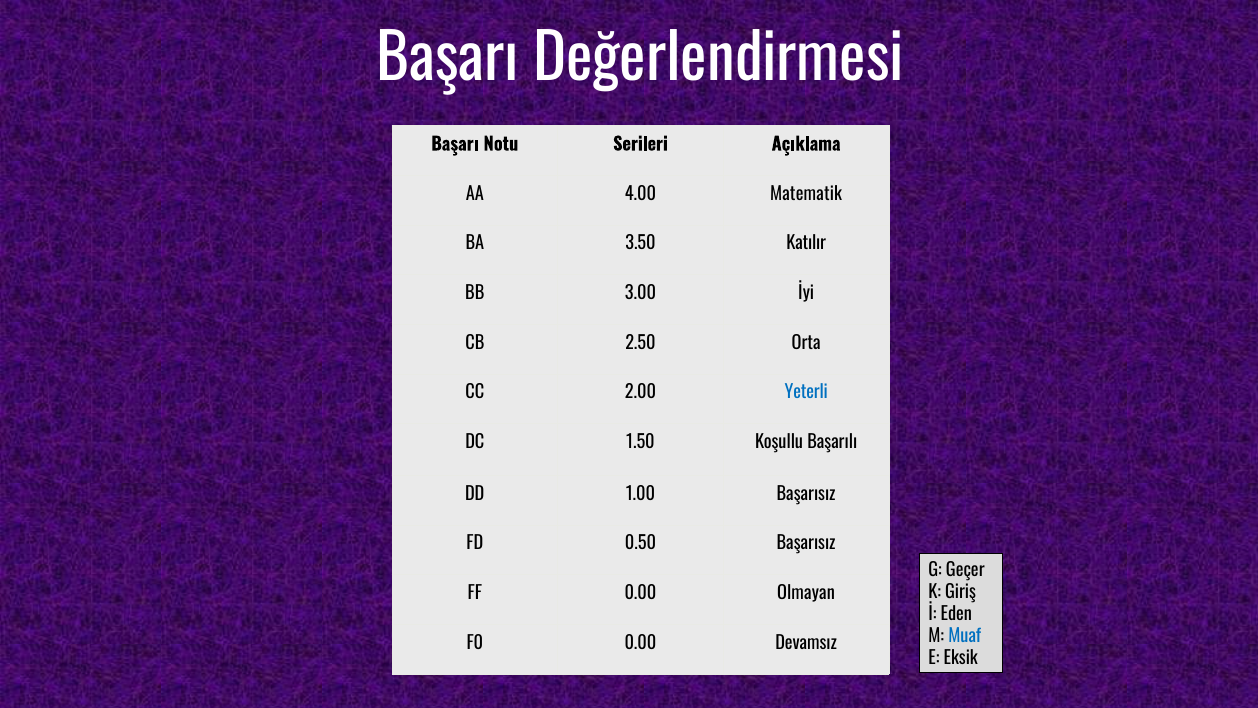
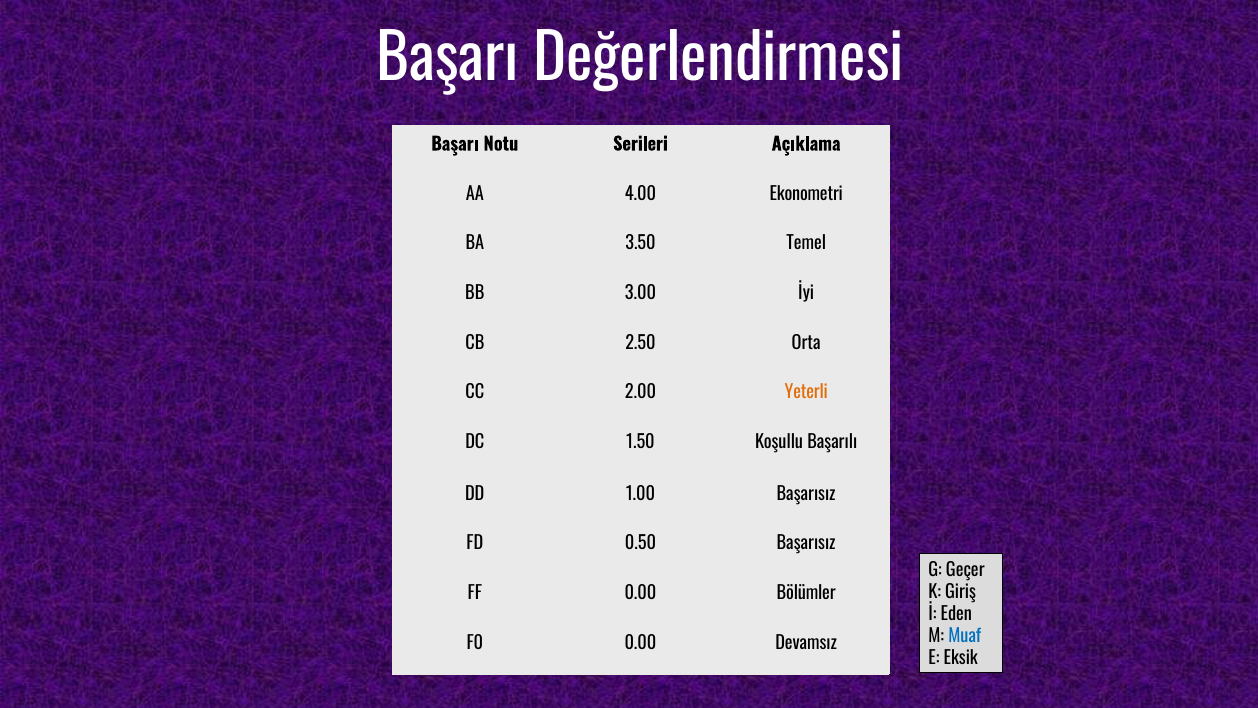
Matematik: Matematik -> Ekonometri
Katılır: Katılır -> Temel
Yeterli colour: blue -> orange
Olmayan: Olmayan -> Bölümler
